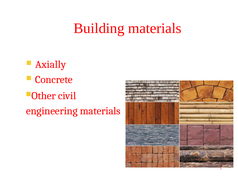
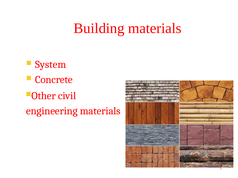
Axially: Axially -> System
